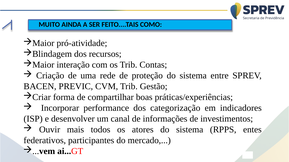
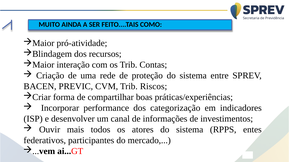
Gestão: Gestão -> Riscos
